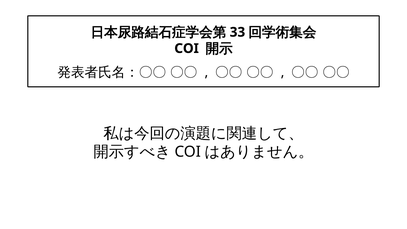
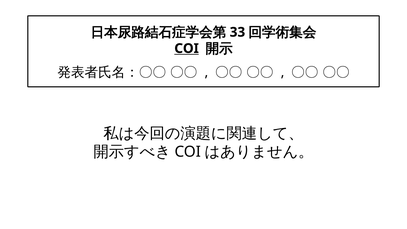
COI at (187, 48) underline: none -> present
